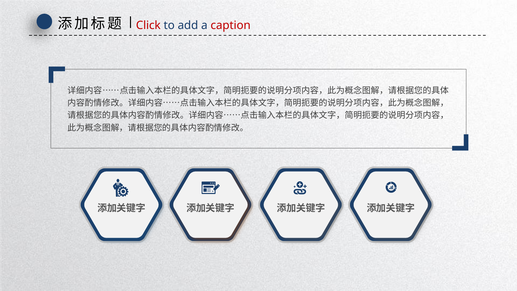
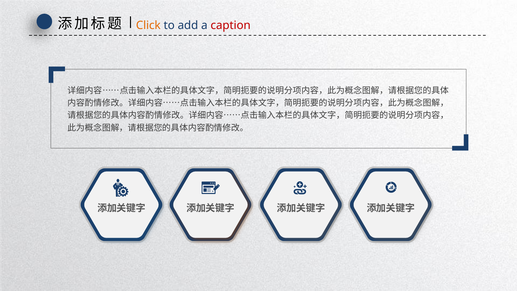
Click colour: red -> orange
